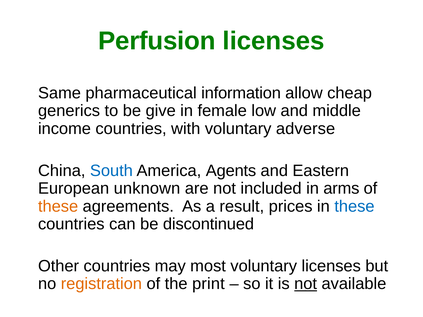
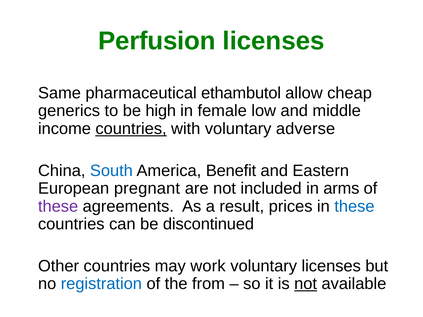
information: information -> ethambutol
give: give -> high
countries at (131, 129) underline: none -> present
Agents: Agents -> Benefit
unknown: unknown -> pregnant
these at (58, 206) colour: orange -> purple
most: most -> work
registration colour: orange -> blue
print: print -> from
